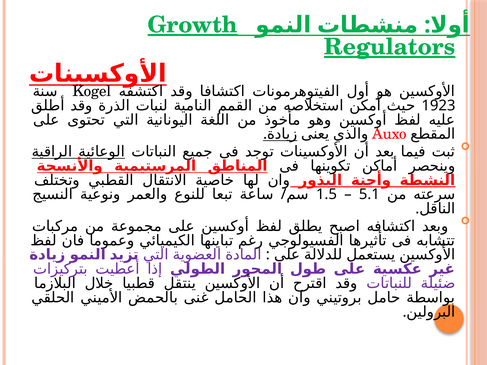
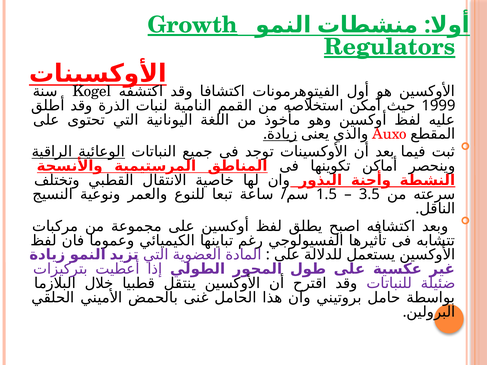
1923: 1923 -> 1999
5.1: 5.1 -> 3.5
